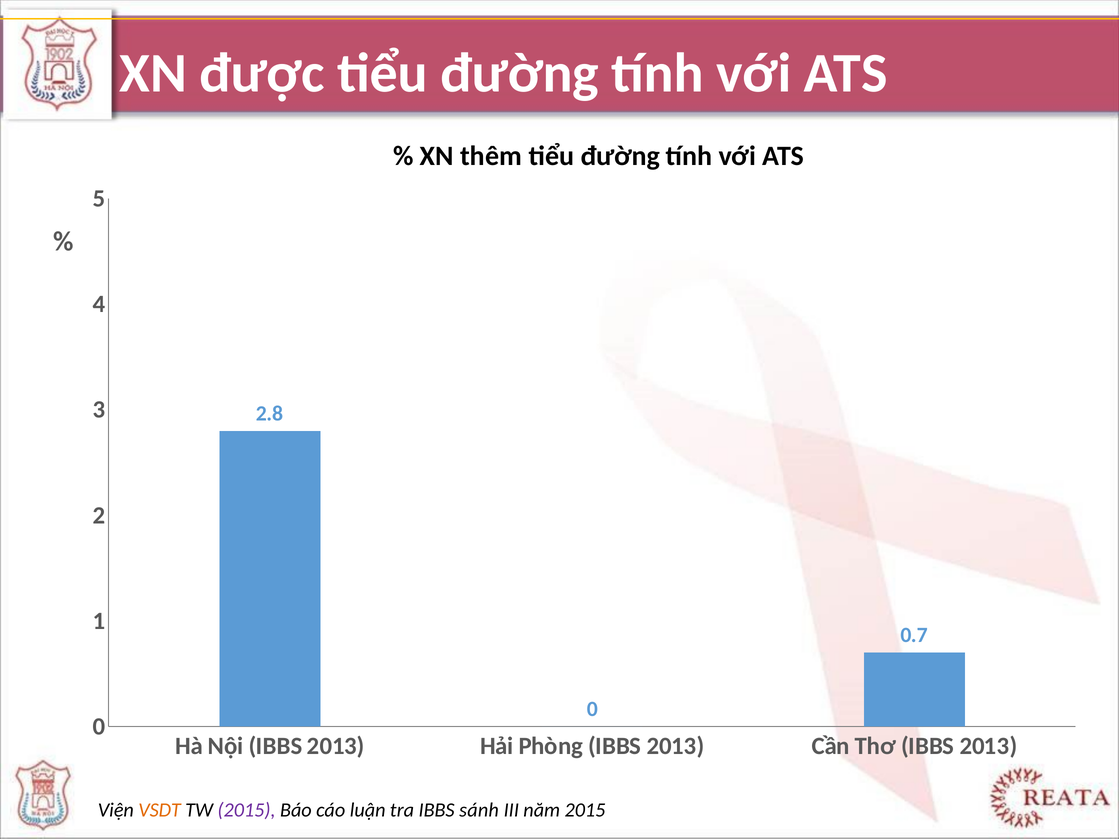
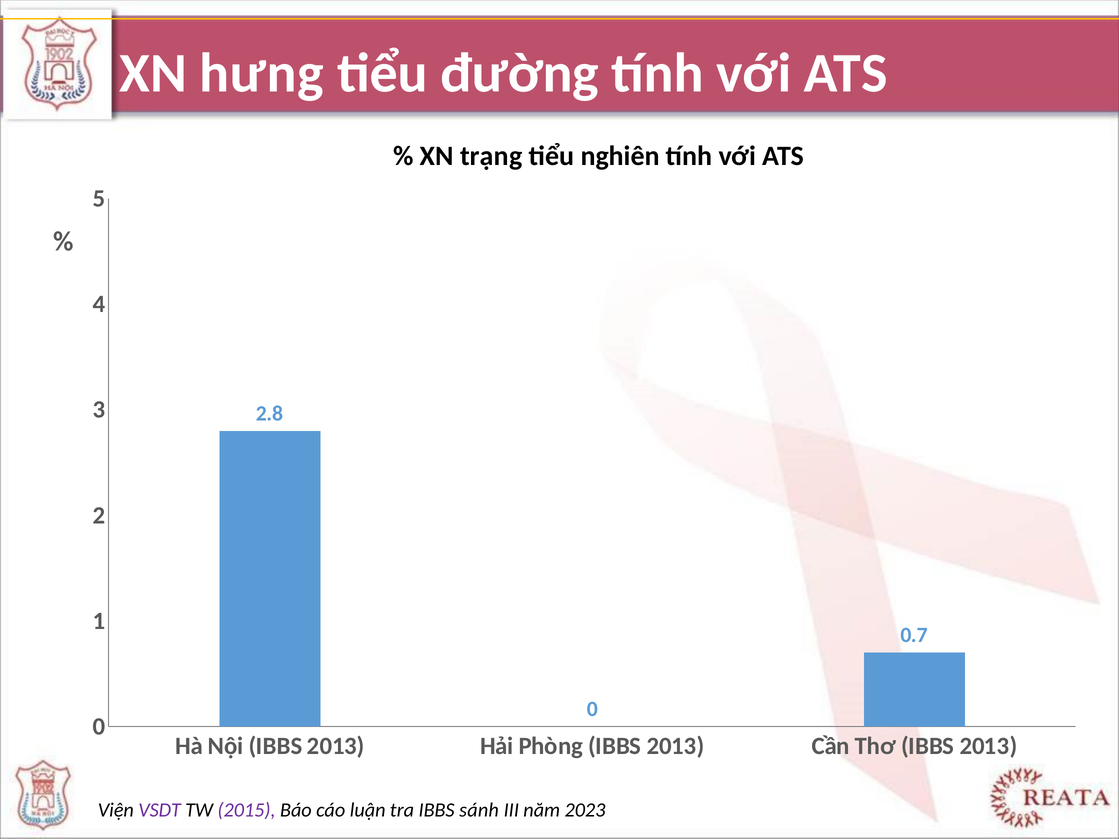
được: được -> hưng
thêm: thêm -> trạng
đường at (620, 156): đường -> nghiên
VSDT colour: orange -> purple
năm 2015: 2015 -> 2023
